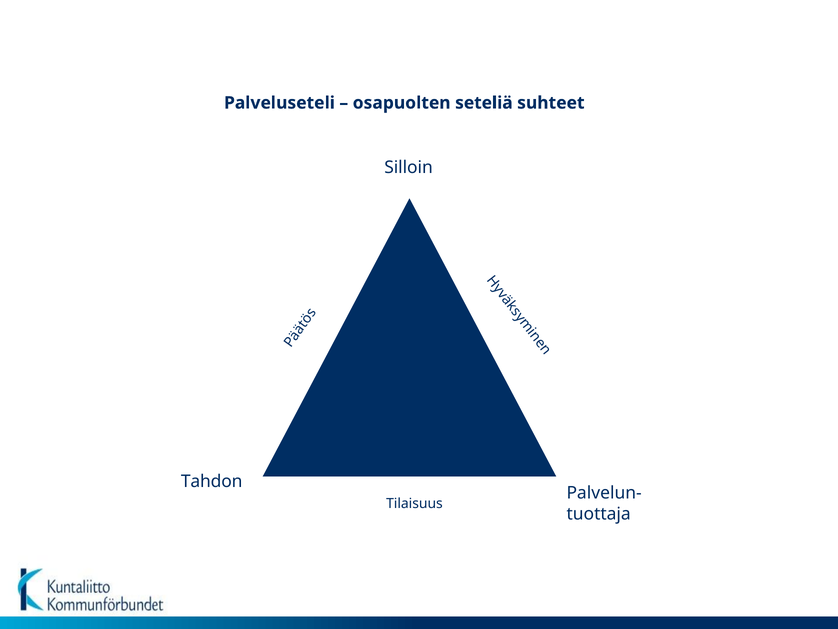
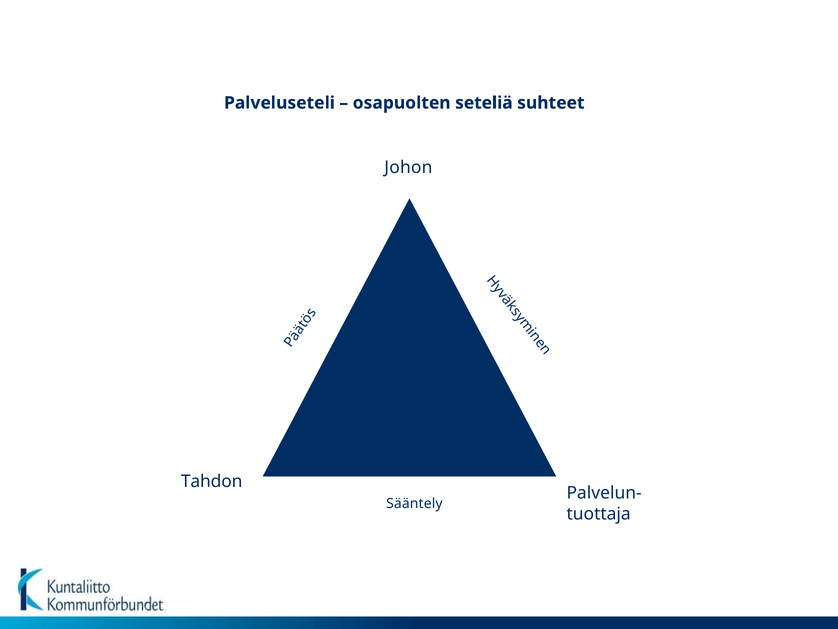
Silloin: Silloin -> Johon
Tilaisuus: Tilaisuus -> Sääntely
